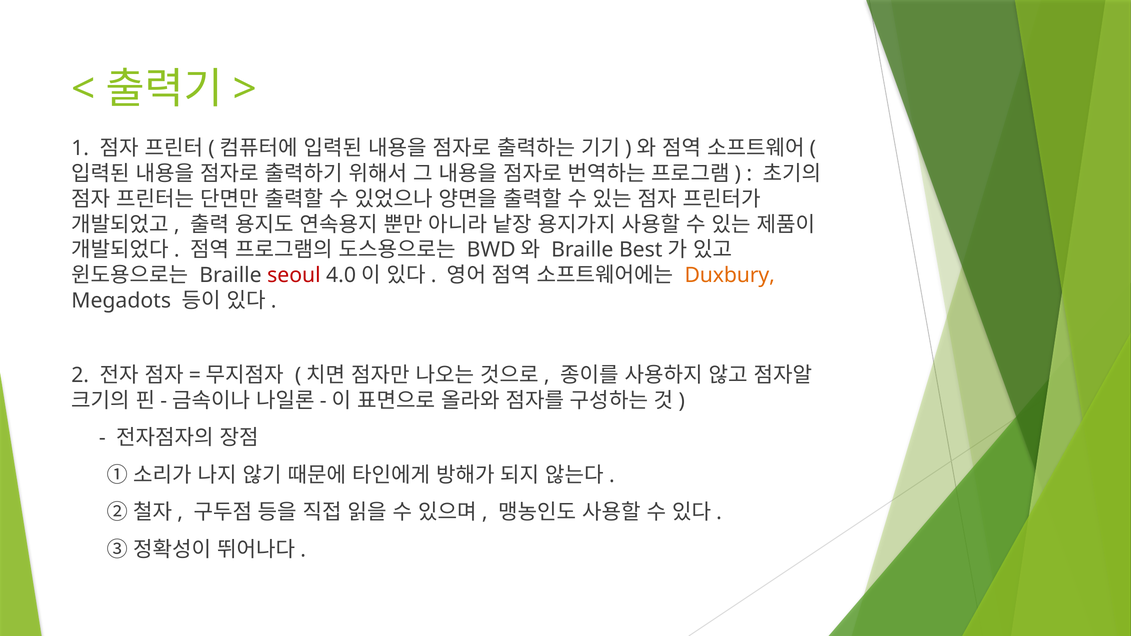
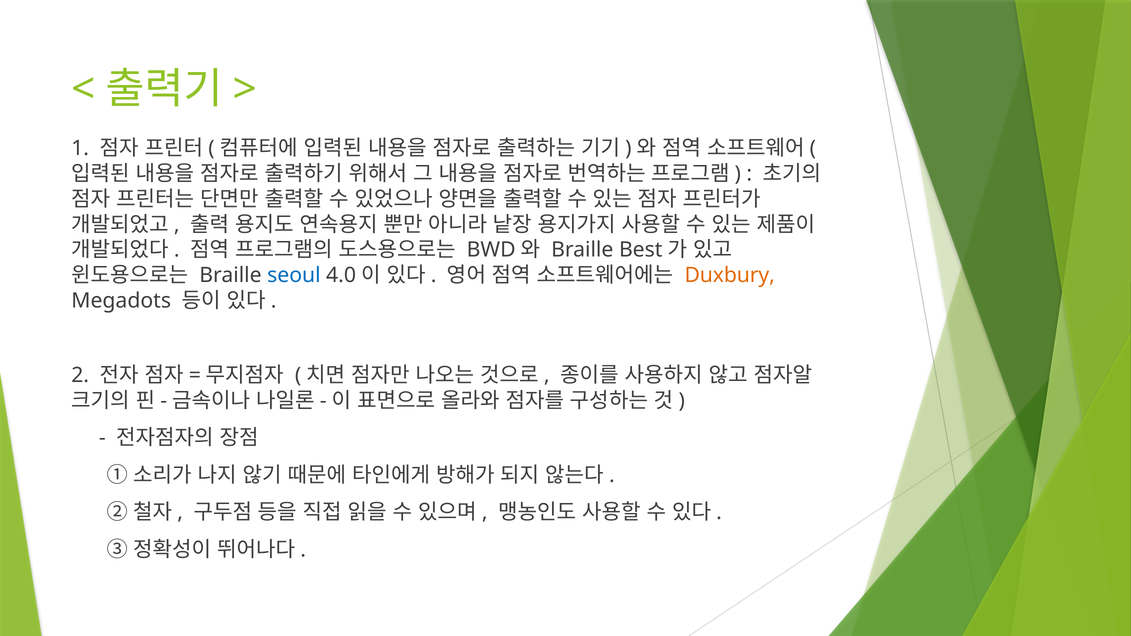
seoul colour: red -> blue
